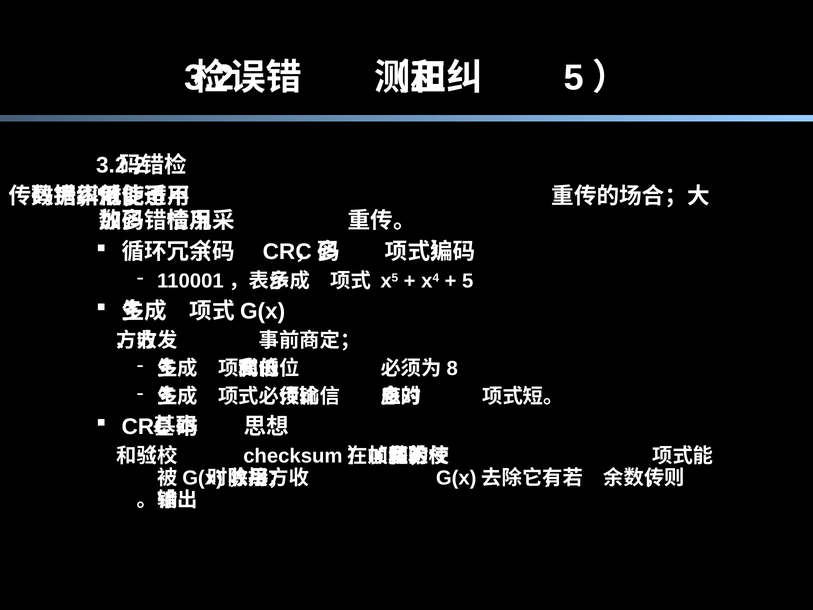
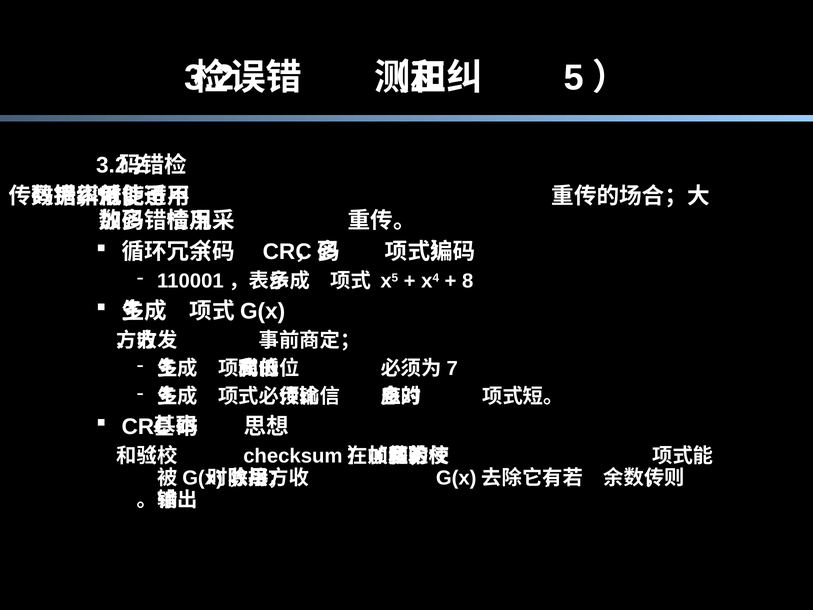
5 at (468, 281): 5 -> 8
8: 8 -> 7
